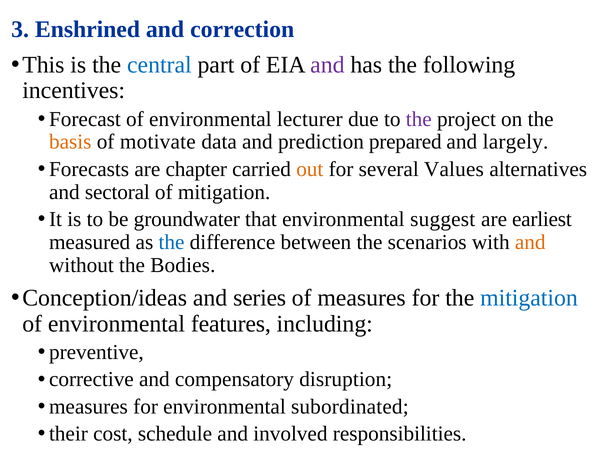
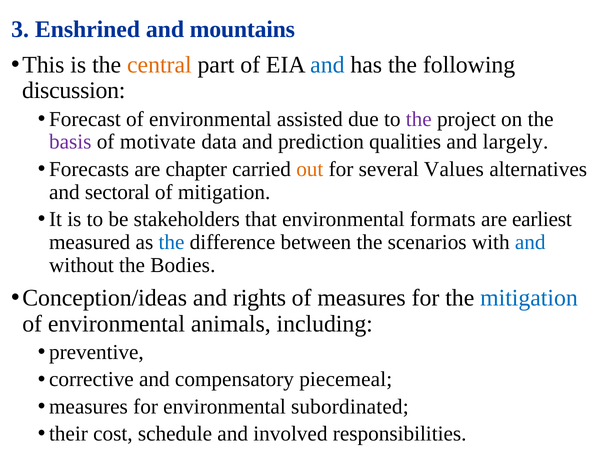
correction: correction -> mountains
central colour: blue -> orange
and at (327, 65) colour: purple -> blue
incentives: incentives -> discussion
lecturer: lecturer -> assisted
basis colour: orange -> purple
prepared: prepared -> qualities
groundwater: groundwater -> stakeholders
suggest: suggest -> formats
and at (530, 242) colour: orange -> blue
series: series -> rights
features: features -> animals
disruption: disruption -> piecemeal
